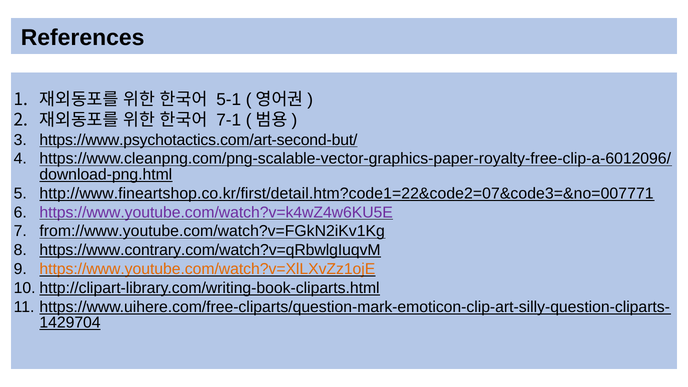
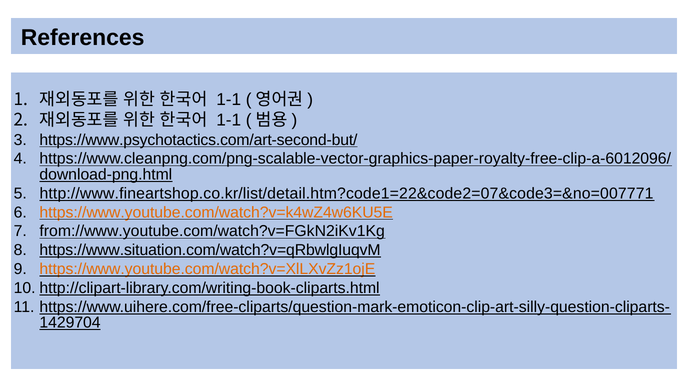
5-1 at (229, 100): 5-1 -> 1-1
7-1 at (229, 120): 7-1 -> 1-1
http://www.fineartshop.co.kr/first/detail.htm?code1=22&code2=07&code3=&no=007771: http://www.fineartshop.co.kr/first/detail.htm?code1=22&code2=07&code3=&no=007771 -> http://www.fineartshop.co.kr/list/detail.htm?code1=22&code2=07&code3=&no=007771
https://www.youtube.com/watch?v=k4wZ4w6KU5E colour: purple -> orange
https://www.contrary.com/watch?v=qRbwlgIuqvM: https://www.contrary.com/watch?v=qRbwlgIuqvM -> https://www.situation.com/watch?v=qRbwlgIuqvM
